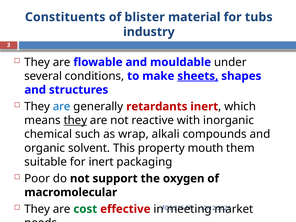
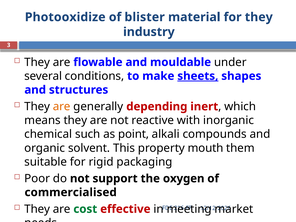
Constituents: Constituents -> Photooxidize
for tubs: tubs -> they
are at (62, 107) colour: blue -> orange
retardants: retardants -> depending
they at (75, 120) underline: present -> none
wrap: wrap -> point
for inert: inert -> rigid
macromolecular: macromolecular -> commercialised
